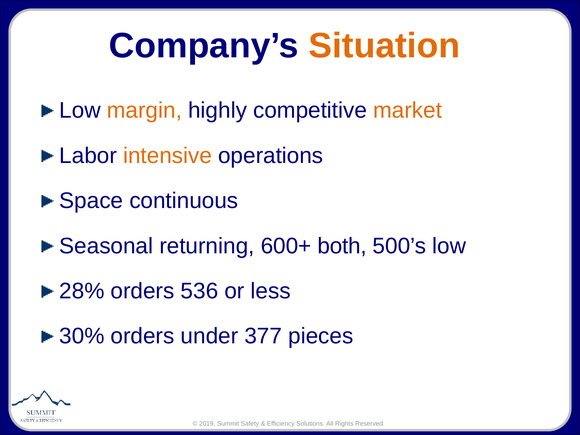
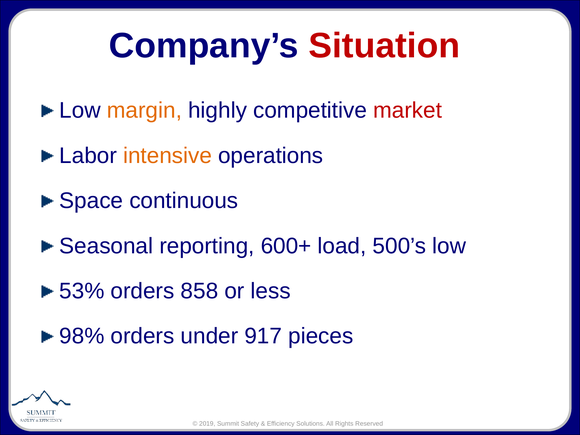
Situation colour: orange -> red
market colour: orange -> red
returning: returning -> reporting
both: both -> load
28%: 28% -> 53%
536: 536 -> 858
30%: 30% -> 98%
377: 377 -> 917
